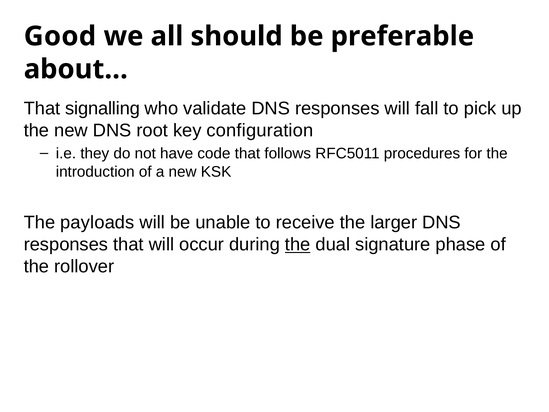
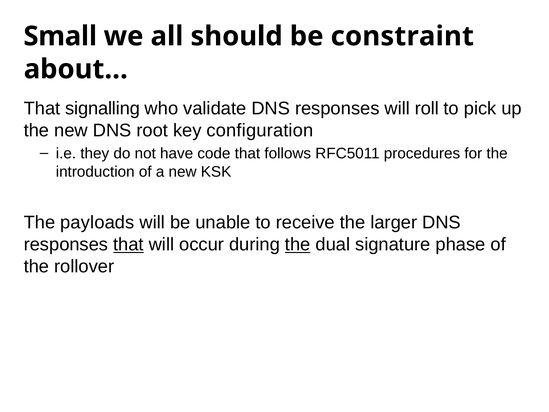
Good: Good -> Small
preferable: preferable -> constraint
fall: fall -> roll
that at (128, 244) underline: none -> present
